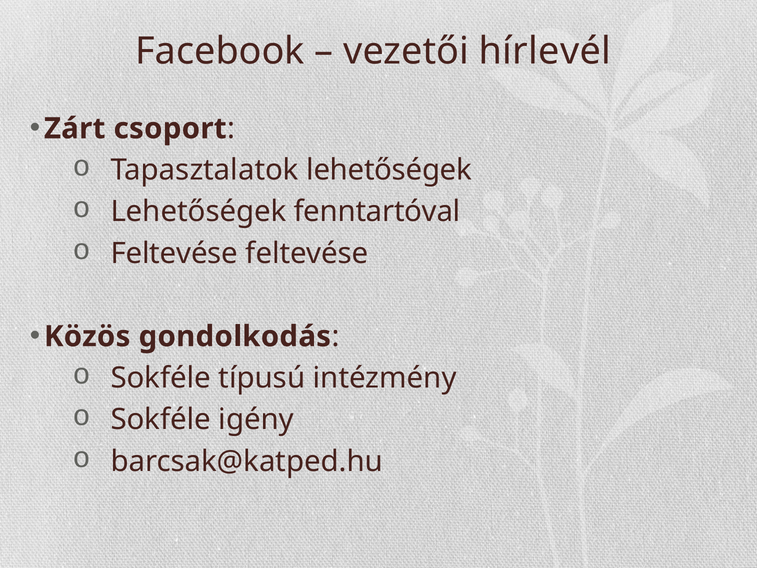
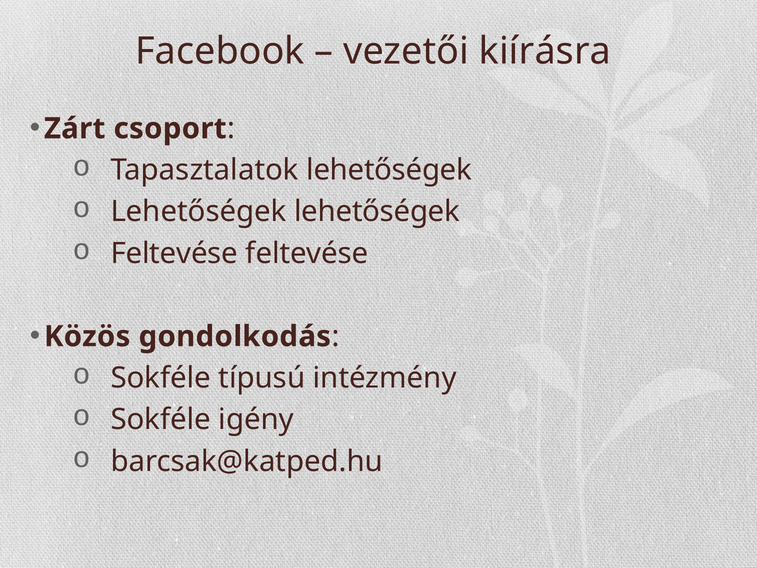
hírlevél: hírlevél -> kiírásra
Lehetőségek fenntartóval: fenntartóval -> lehetőségek
